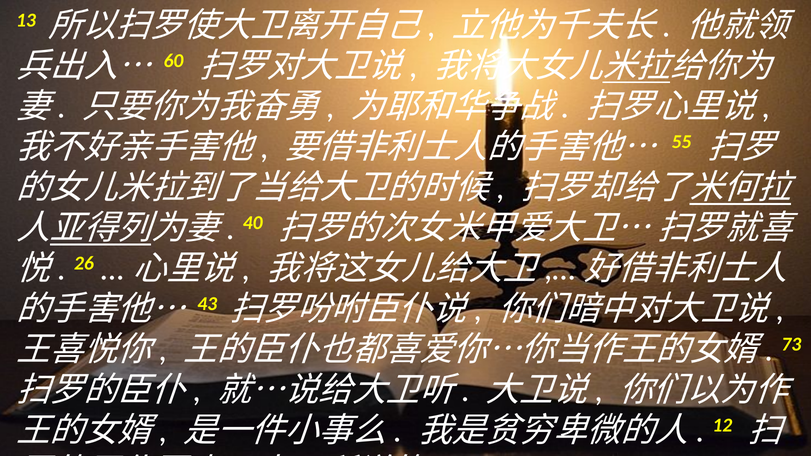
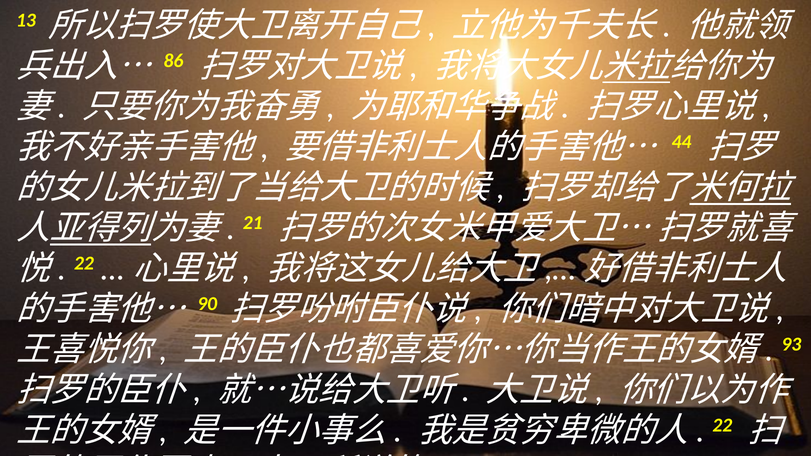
60: 60 -> 86
55: 55 -> 44
40: 40 -> 21
26 at (84, 263): 26 -> 22
43: 43 -> 90
73: 73 -> 93
12 at (722, 426): 12 -> 22
